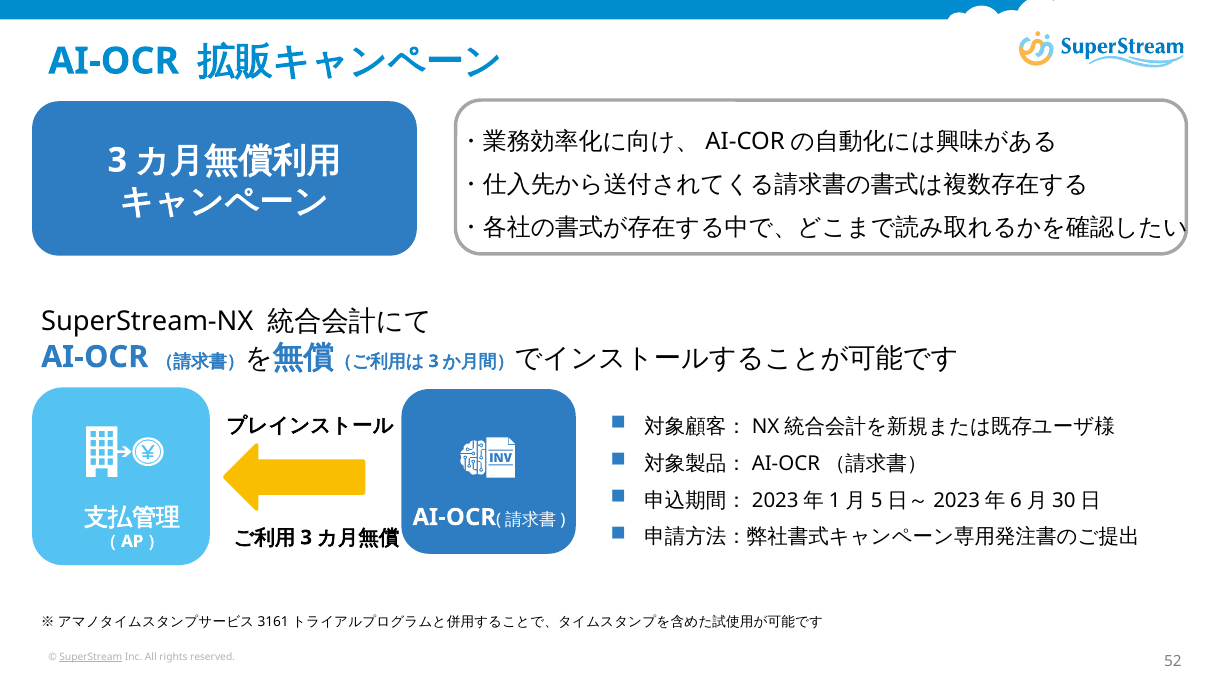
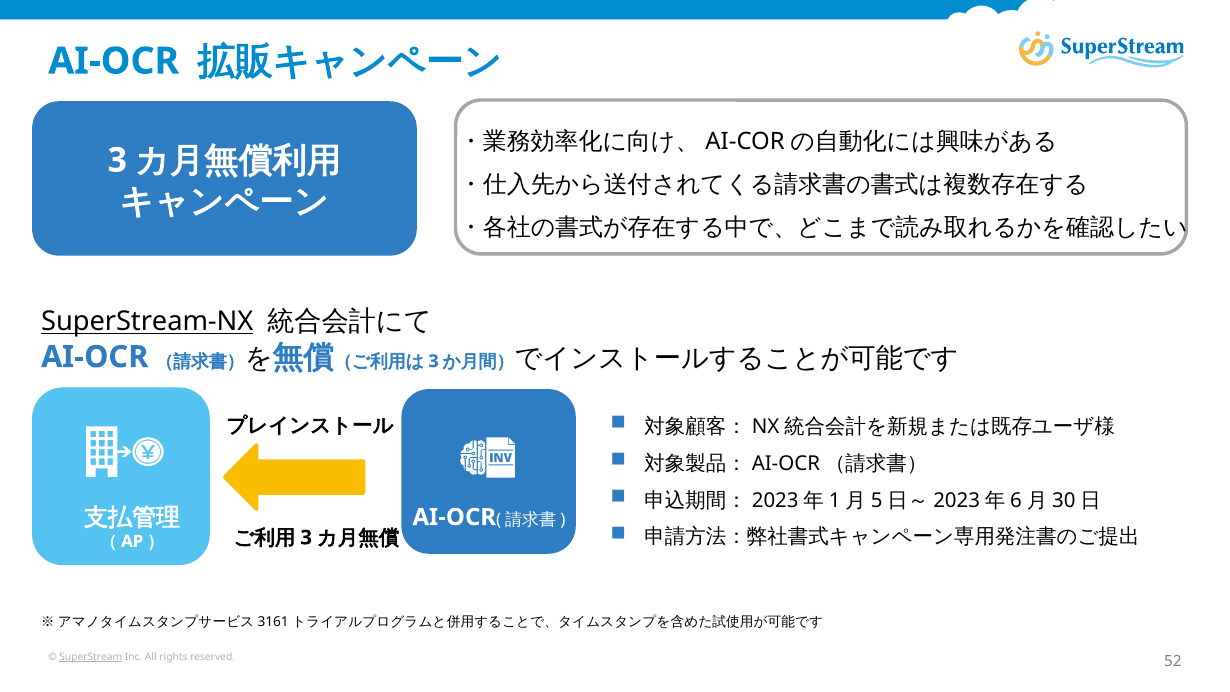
SuperStream-NX underline: none -> present
